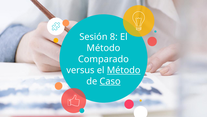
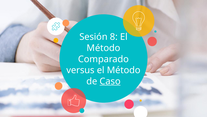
Método at (124, 70) underline: present -> none
